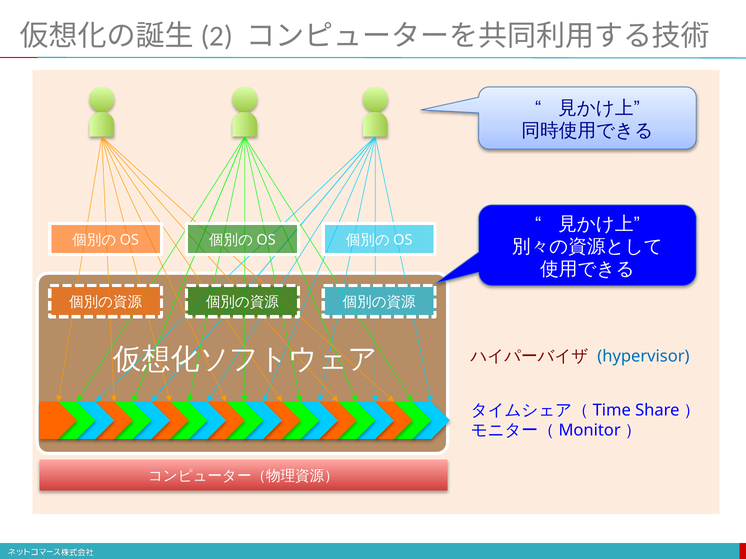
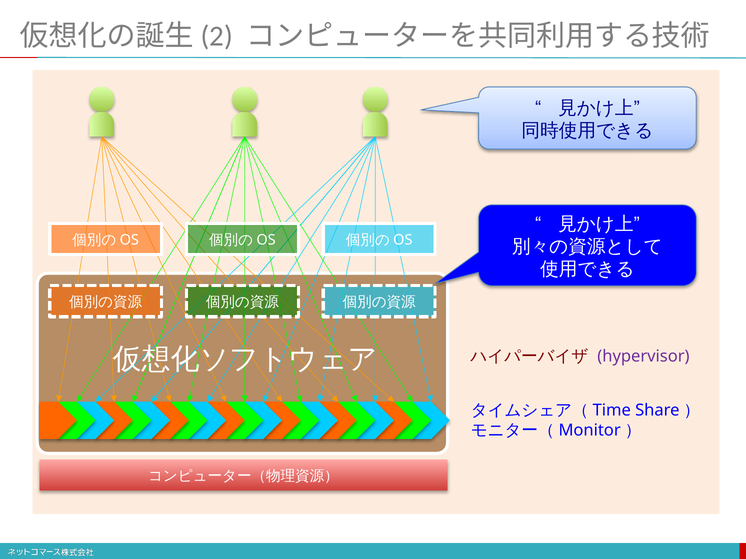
hypervisor colour: blue -> purple
